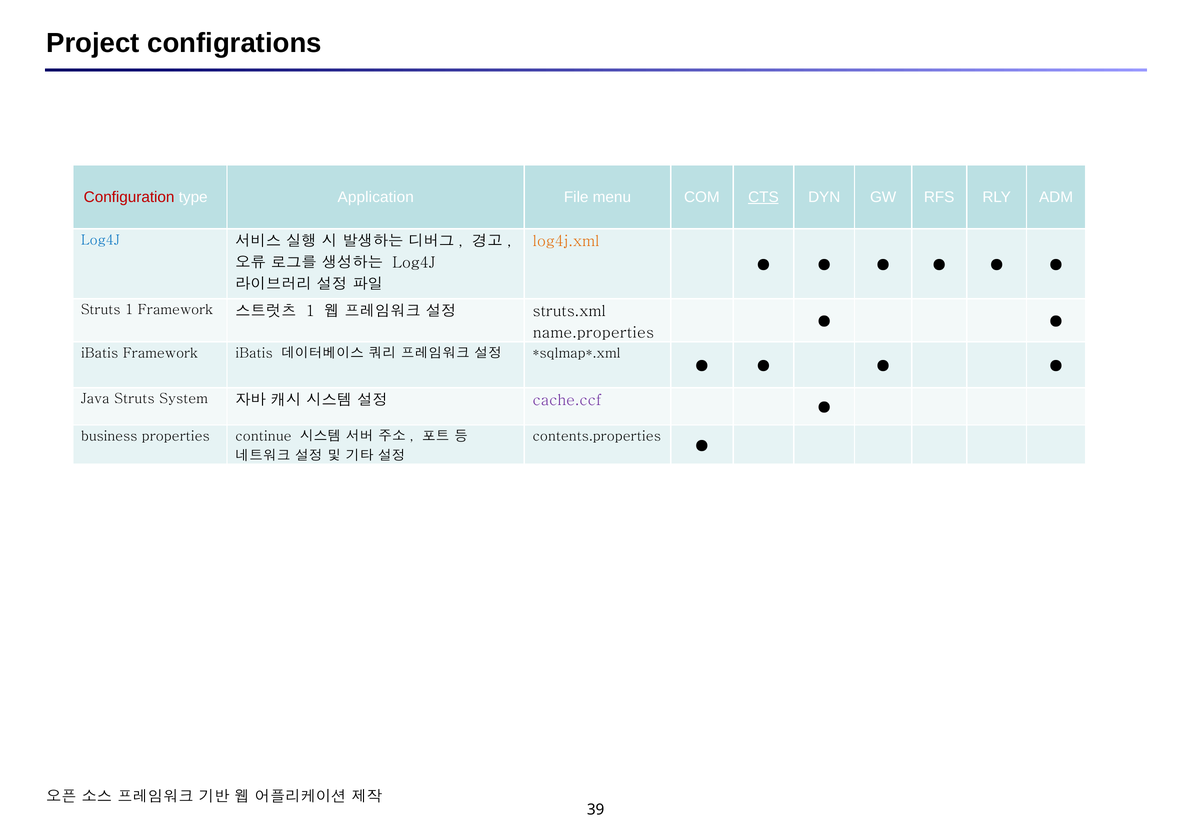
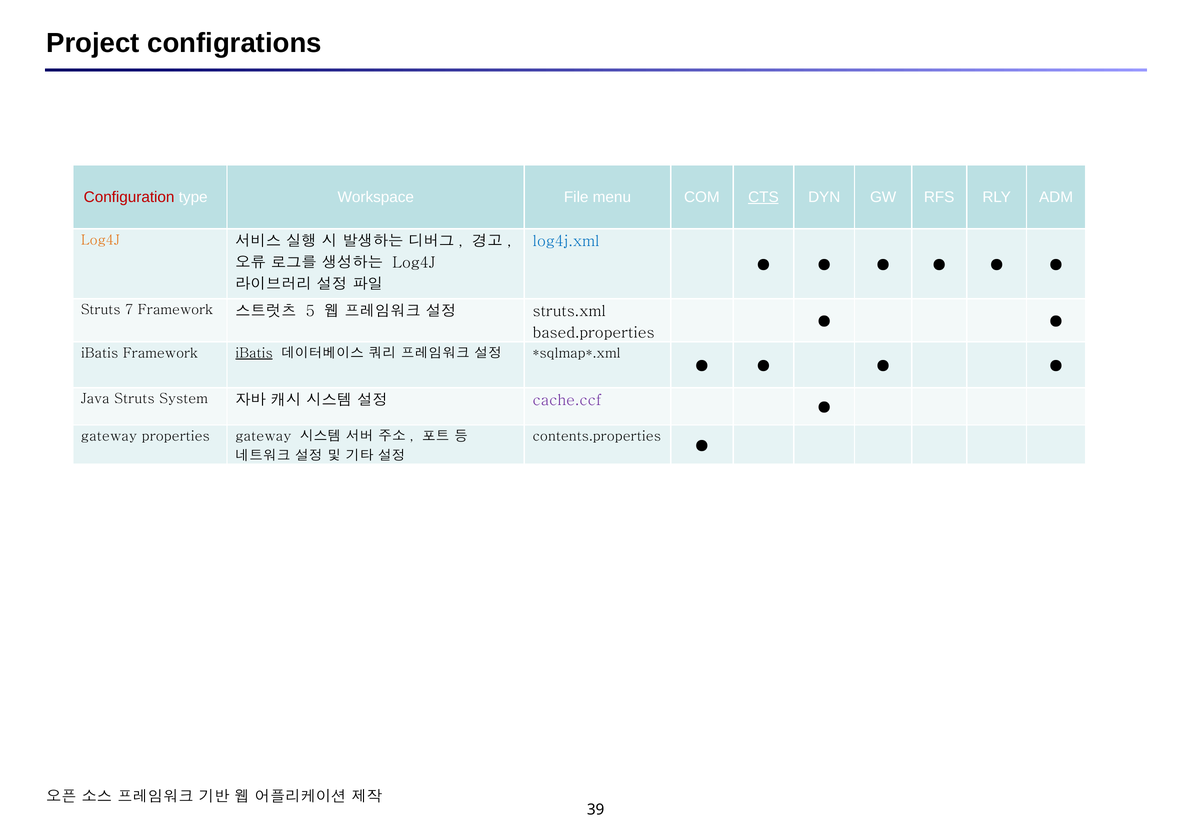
Application: Application -> Workspace
Log4J at (100, 240) colour: blue -> orange
log4j.xml colour: orange -> blue
Struts 1: 1 -> 7
1 at (310, 311): 1 -> 5
name.properties: name.properties -> based.properties
iBatis at (254, 353) underline: none -> present
business at (109, 436): business -> gateway
properties continue: continue -> gateway
